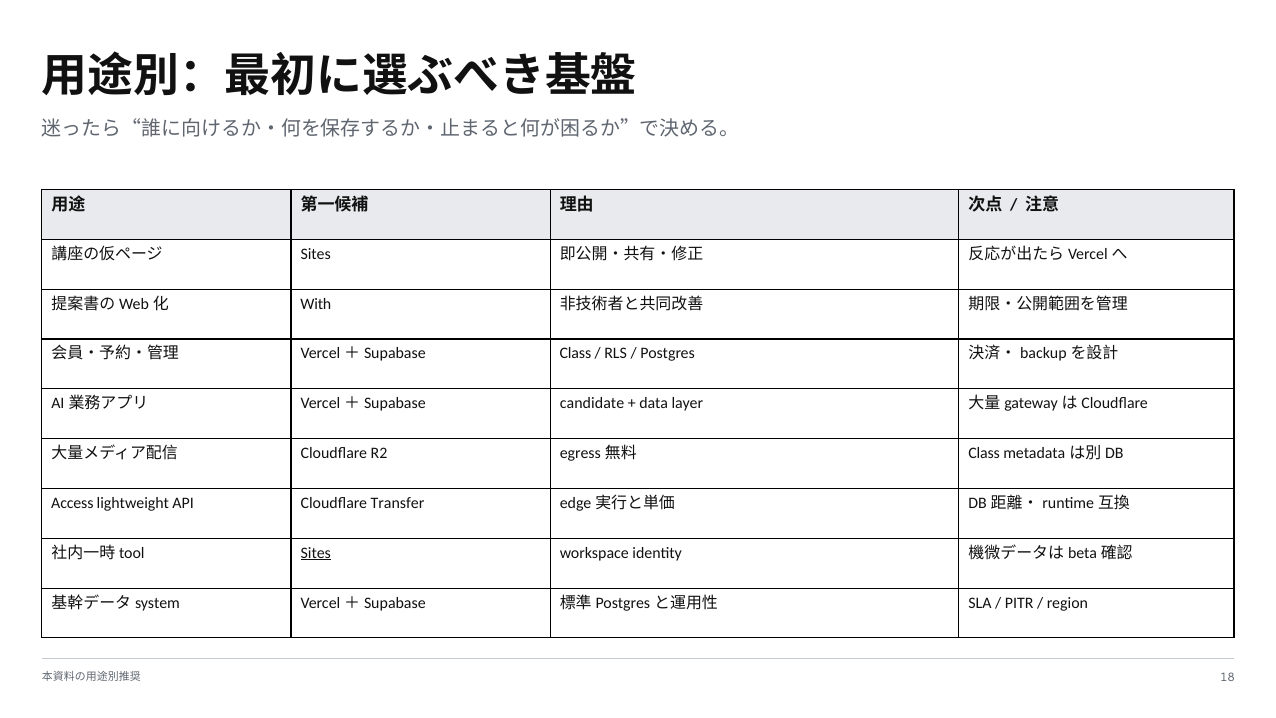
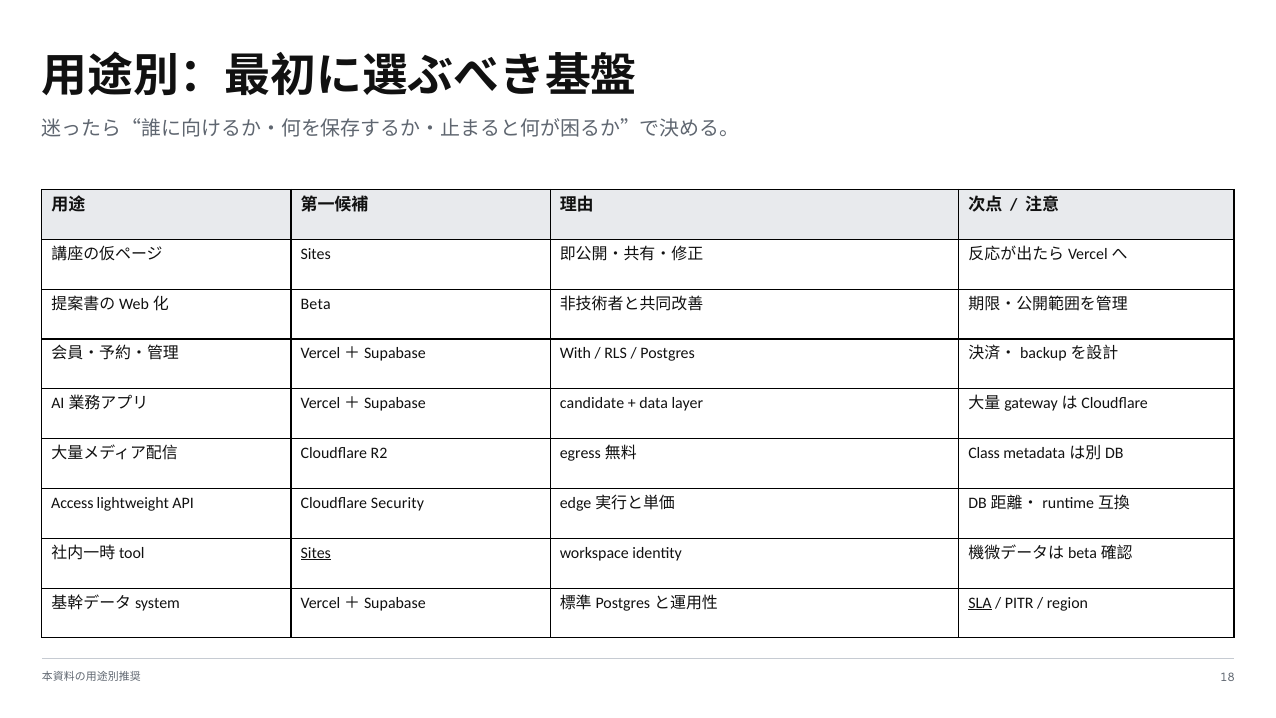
With: With -> Beta
Vercel＋Supabase Class: Class -> With
Transfer: Transfer -> Security
SLA underline: none -> present
